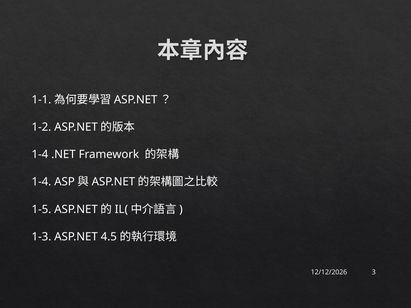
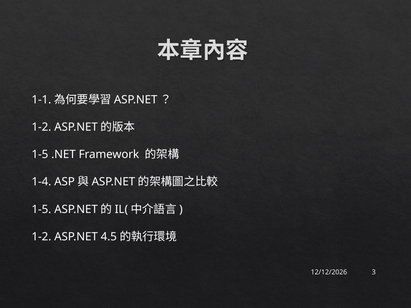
1-4 at (40, 155): 1-4 -> 1-5
1-3 at (41, 237): 1-3 -> 1-2
